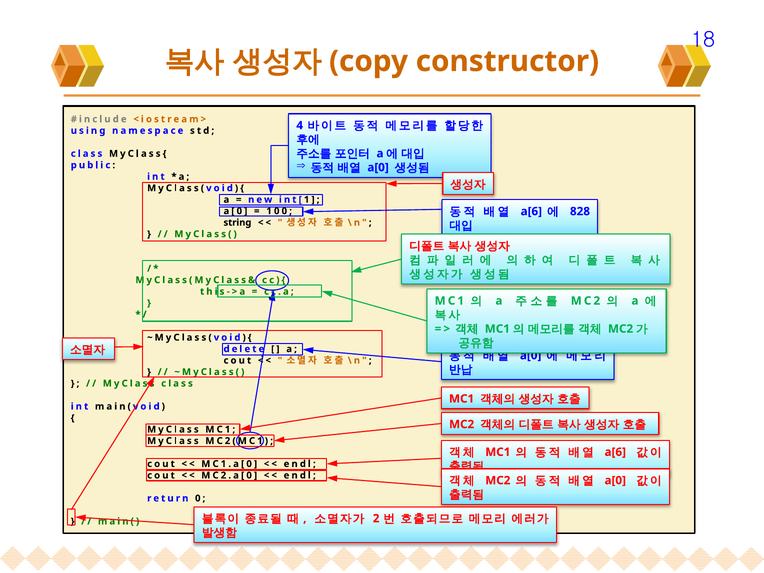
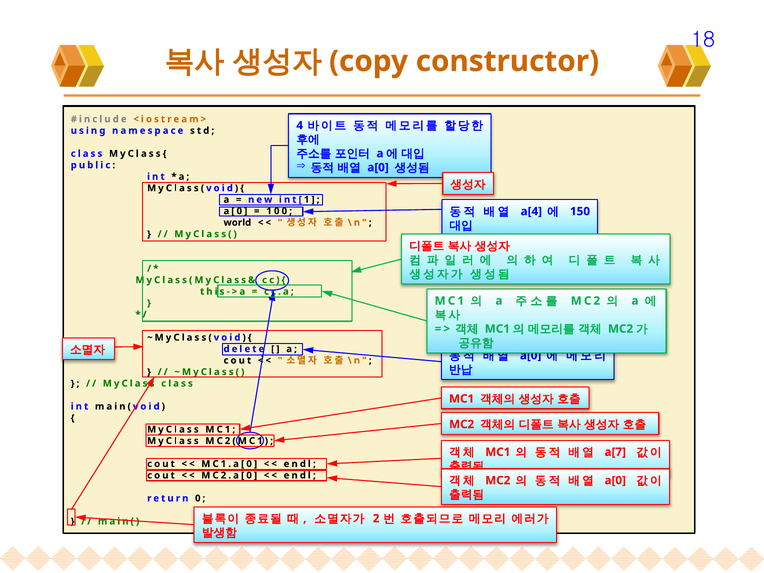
a[6 at (531, 211): a[6 -> a[4
828: 828 -> 150
string: string -> world
a[6 at (615, 452): a[6 -> a[7
